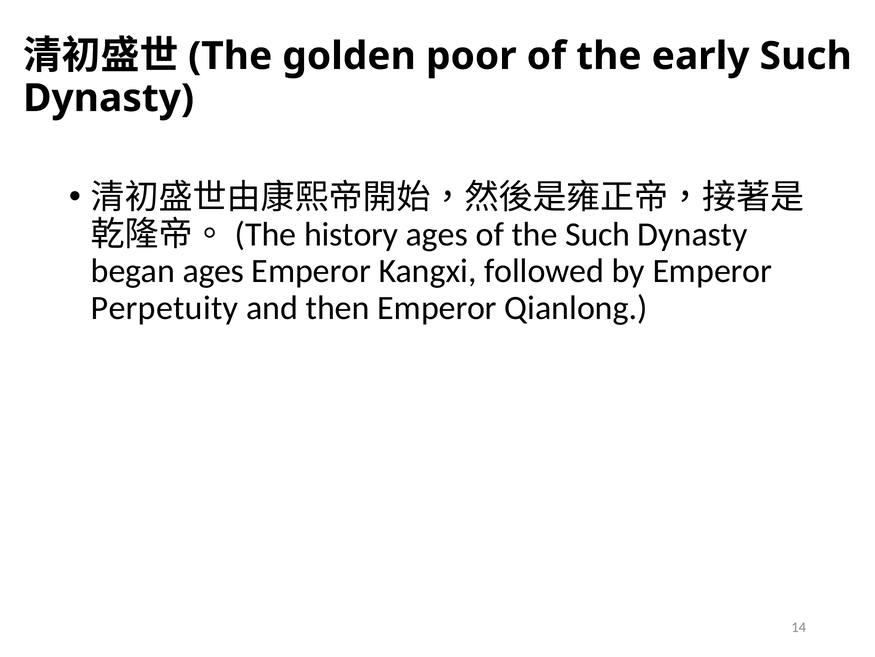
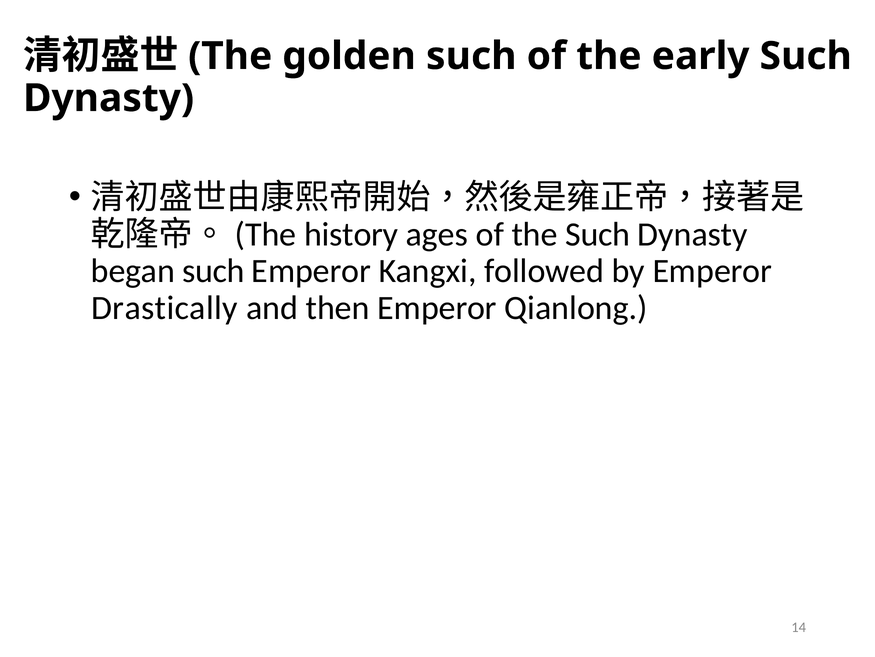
golden poor: poor -> such
began ages: ages -> such
Perpetuity: Perpetuity -> Drastically
